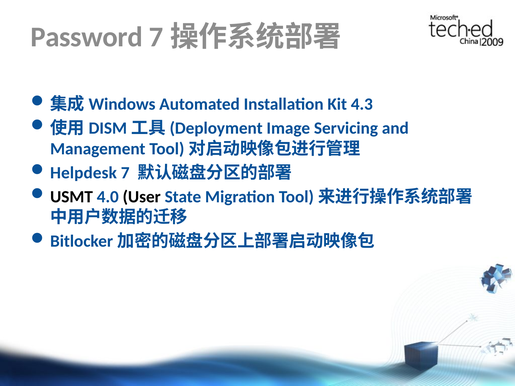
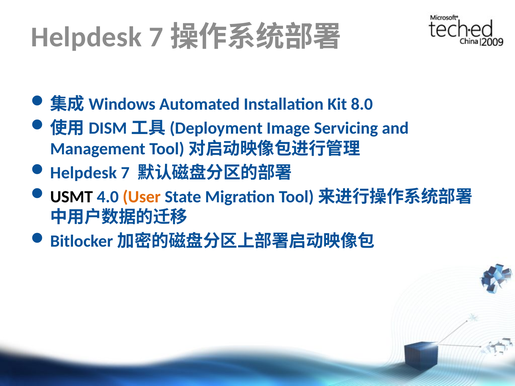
Password at (87, 37): Password -> Helpdesk
4.3: 4.3 -> 8.0
User colour: black -> orange
